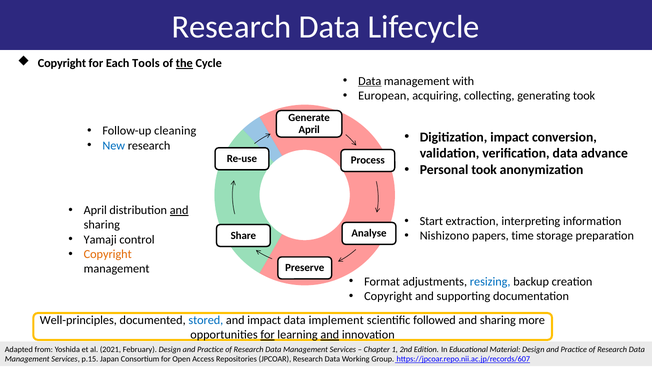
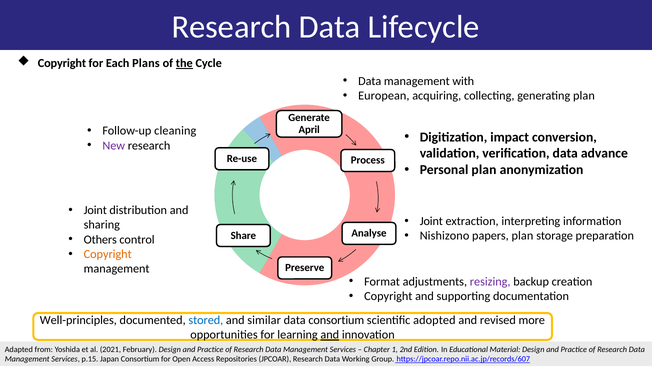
Tools: Tools -> Plans
Data at (370, 81) underline: present -> none
generating took: took -> plan
New colour: blue -> purple
Personal took: took -> plan
April at (95, 210): April -> Joint
and at (179, 210) underline: present -> none
Start at (431, 221): Start -> Joint
papers time: time -> plan
Yamaji: Yamaji -> Others
resizing colour: blue -> purple
and impact: impact -> similar
data implement: implement -> consortium
followed: followed -> adopted
sharing at (498, 320): sharing -> revised
for at (268, 334) underline: present -> none
